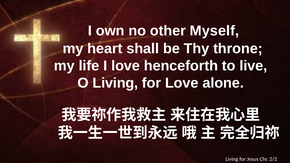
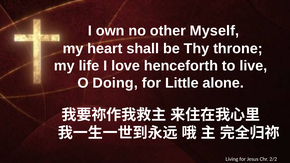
O Living: Living -> Doing
for Love: Love -> Little
